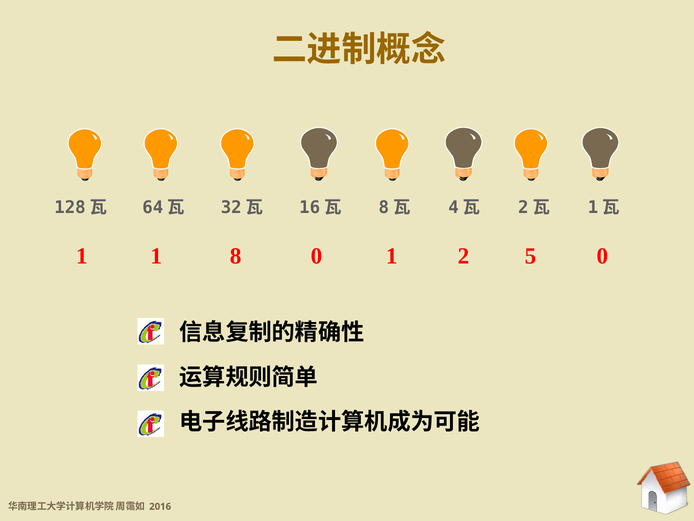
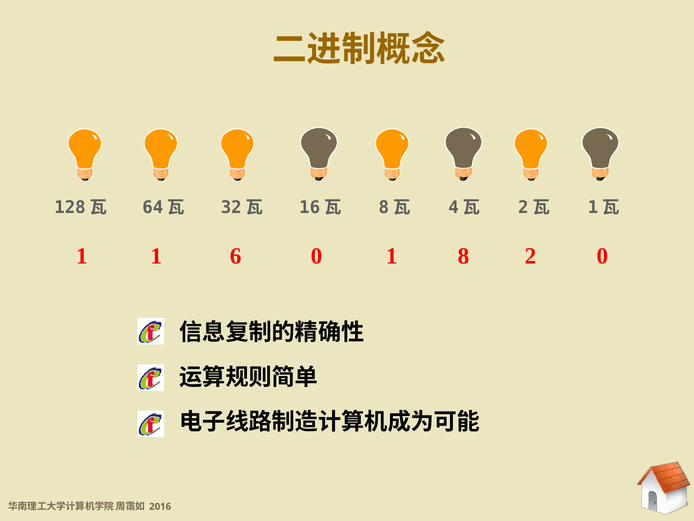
8: 8 -> 6
2: 2 -> 8
5: 5 -> 2
